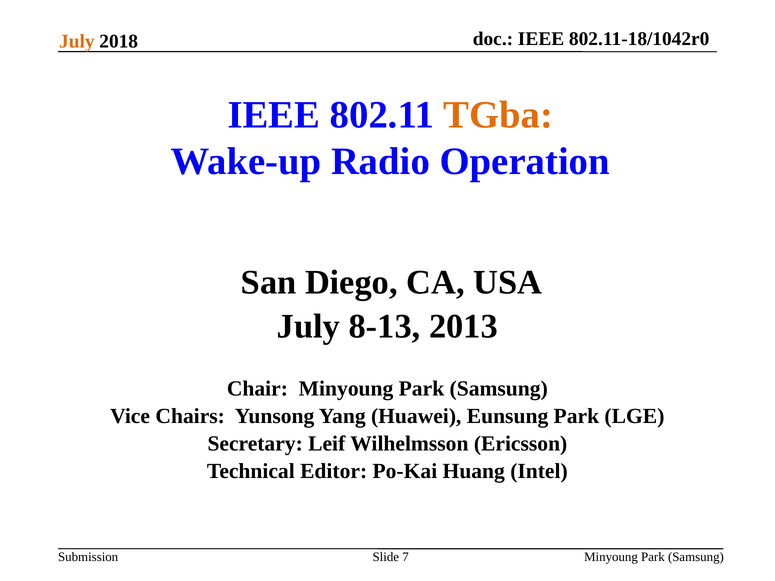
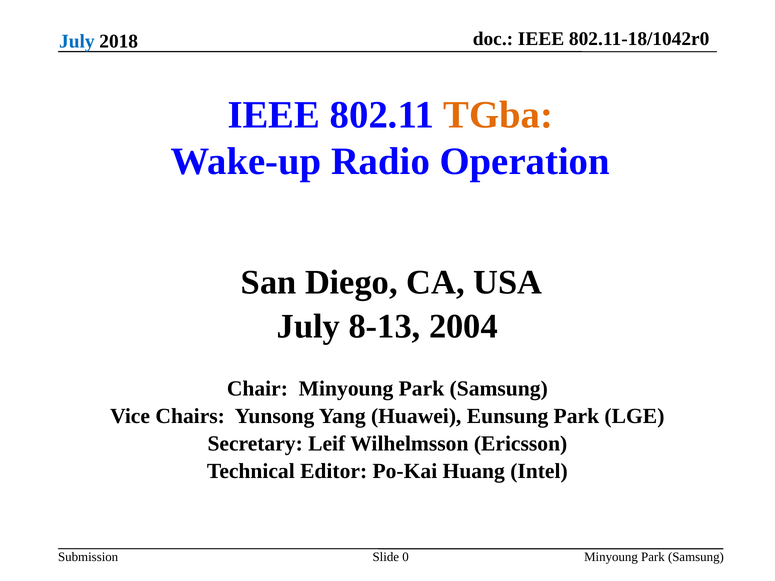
July at (77, 41) colour: orange -> blue
2013: 2013 -> 2004
7: 7 -> 0
